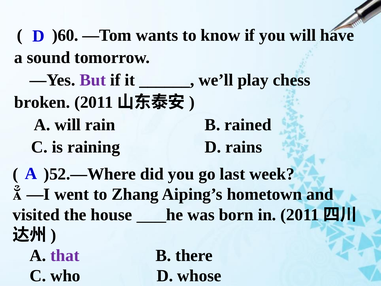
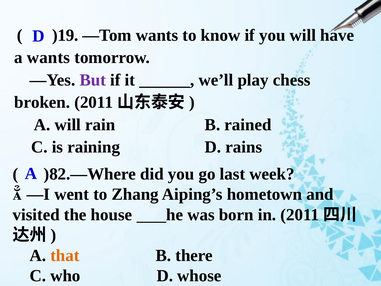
)60: )60 -> )19
a sound: sound -> wants
)52.—Where: )52.—Where -> )82.—Where
that colour: purple -> orange
